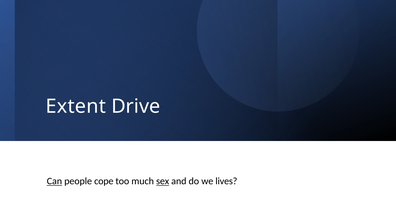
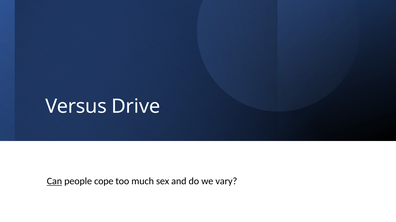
Extent: Extent -> Versus
sex underline: present -> none
lives: lives -> vary
